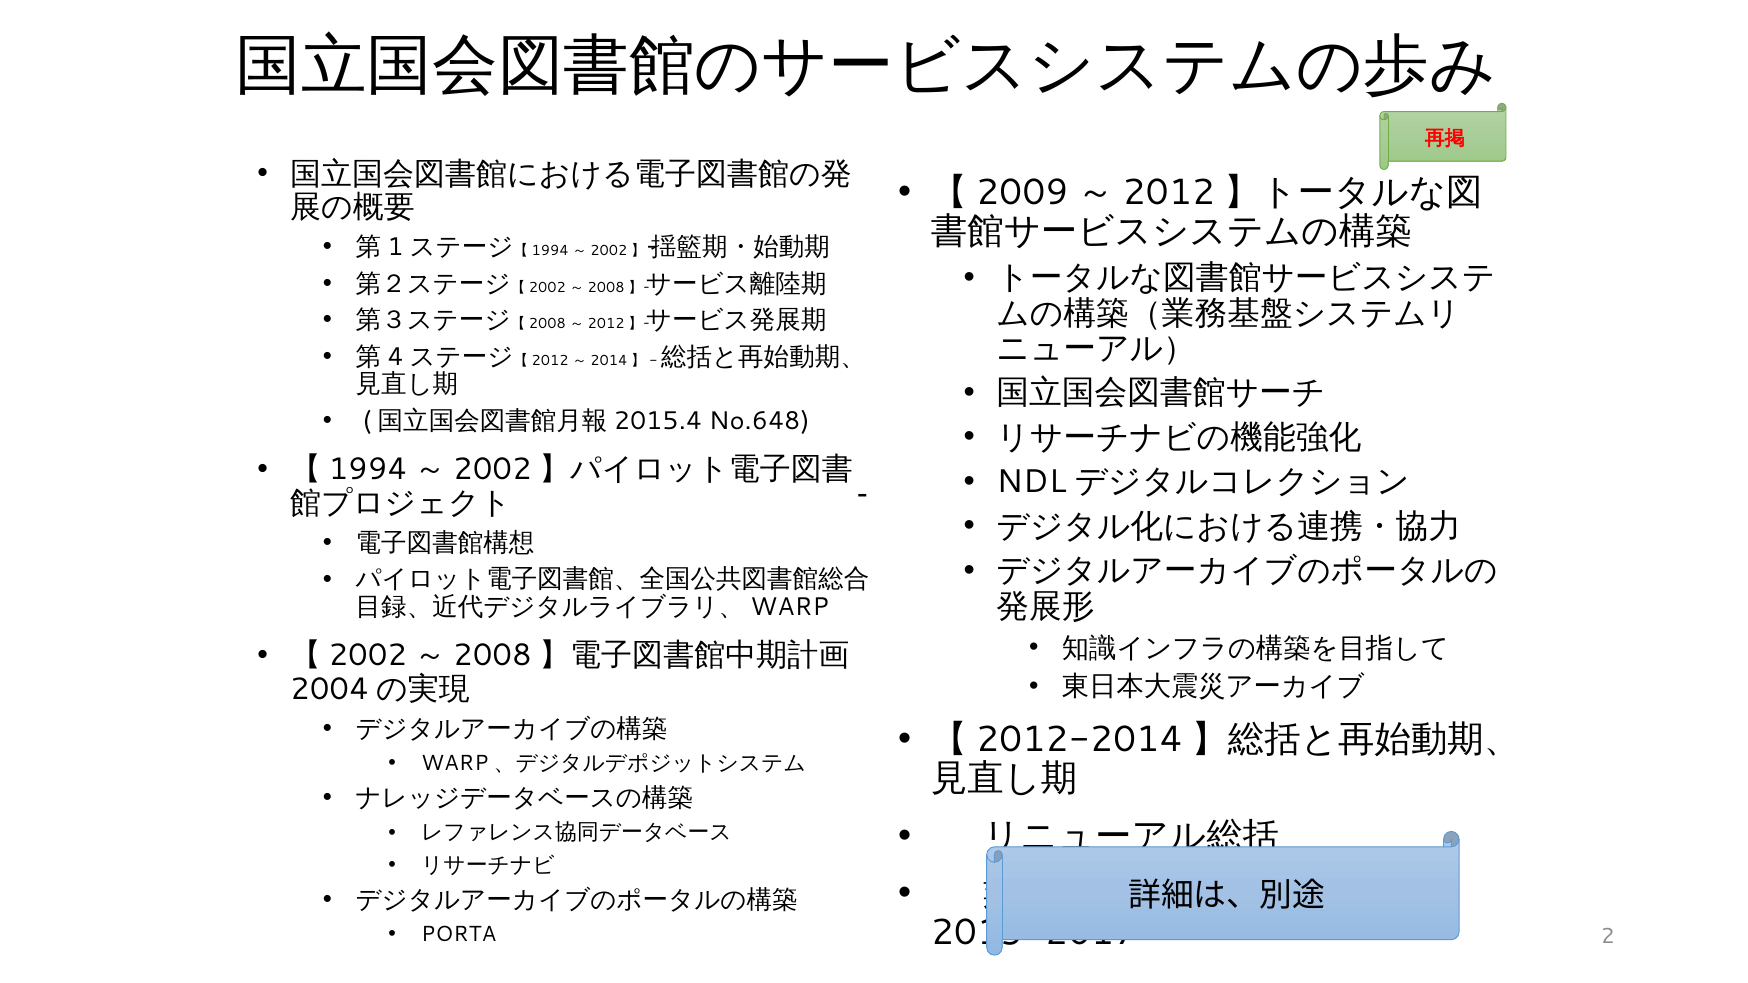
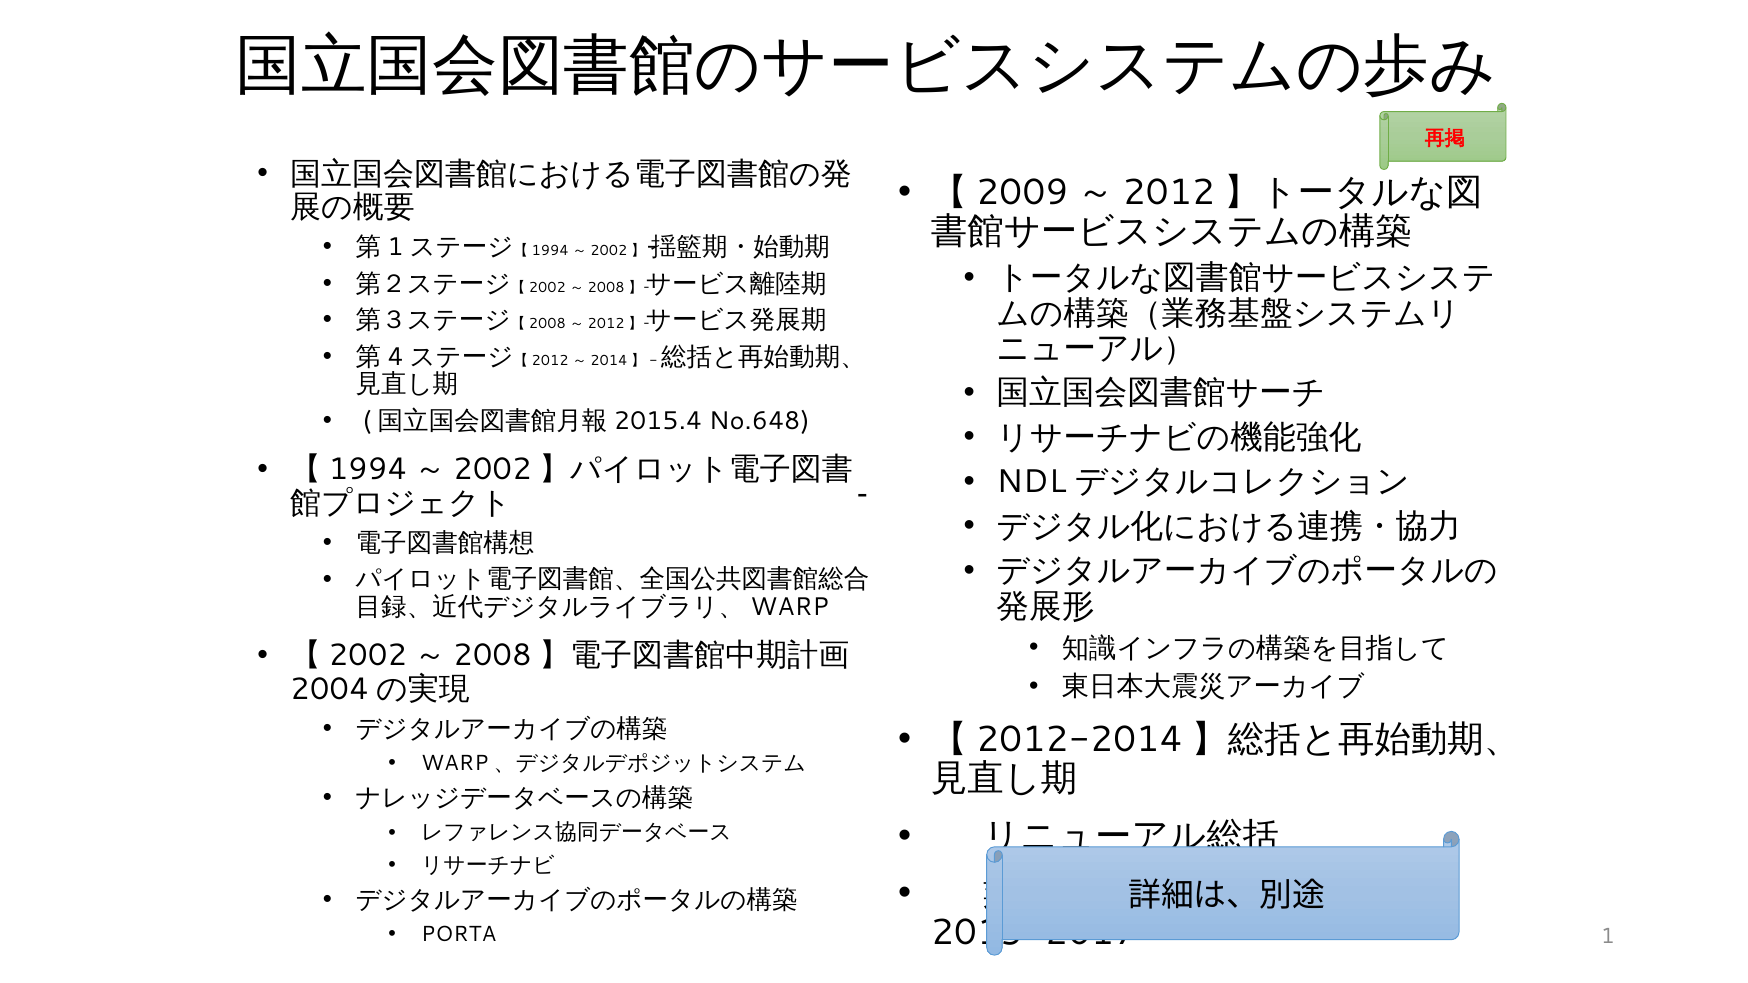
2: 2 -> 1
